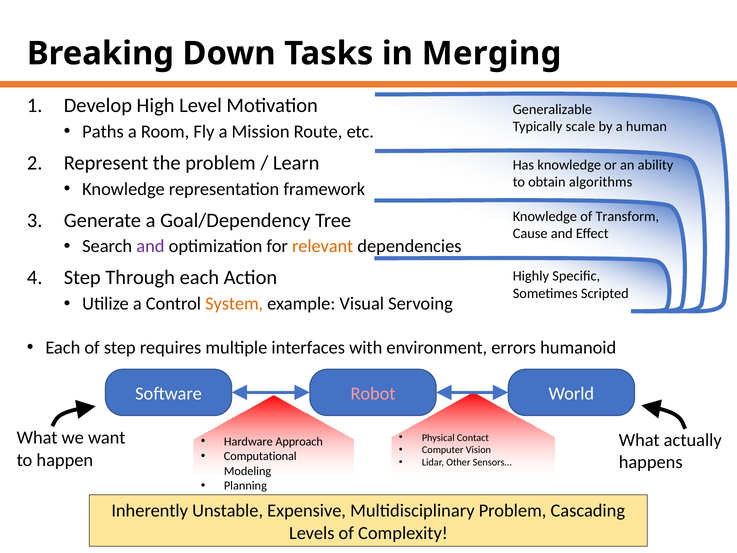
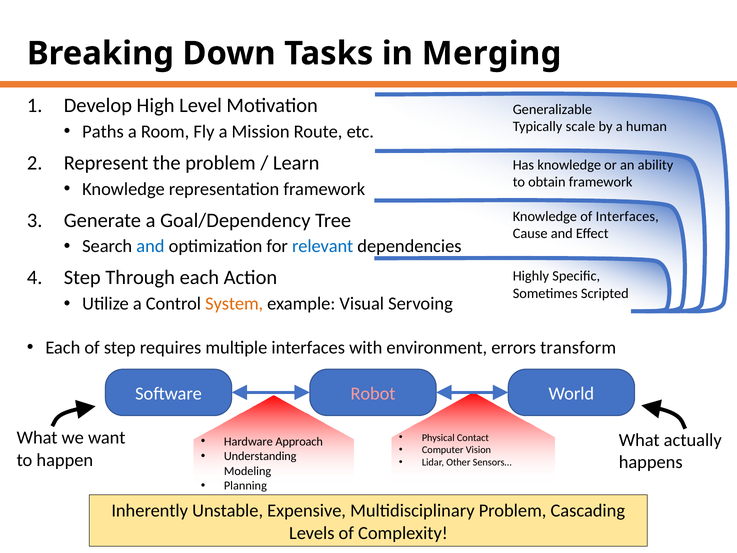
obtain algorithms: algorithms -> framework
of Transform: Transform -> Interfaces
and at (150, 246) colour: purple -> blue
relevant colour: orange -> blue
humanoid: humanoid -> transform
Computational: Computational -> Understanding
